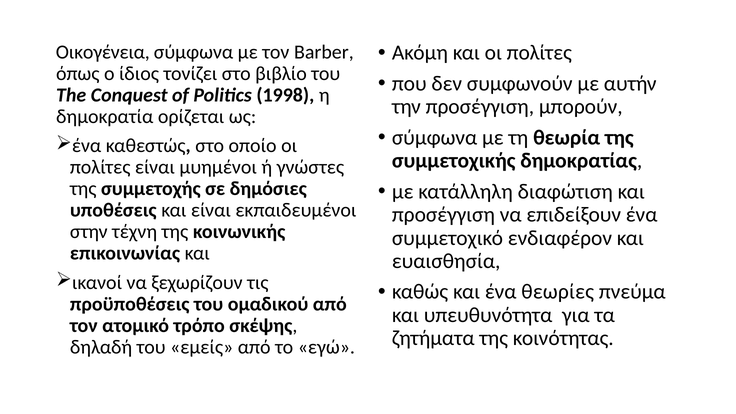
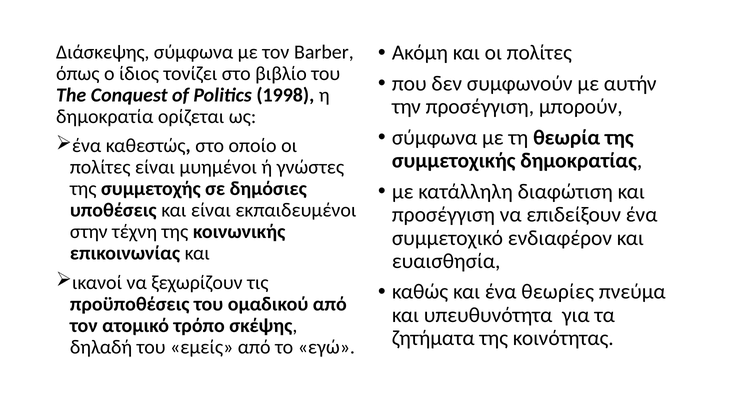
Οικογένεια: Οικογένεια -> Διάσκεψης
